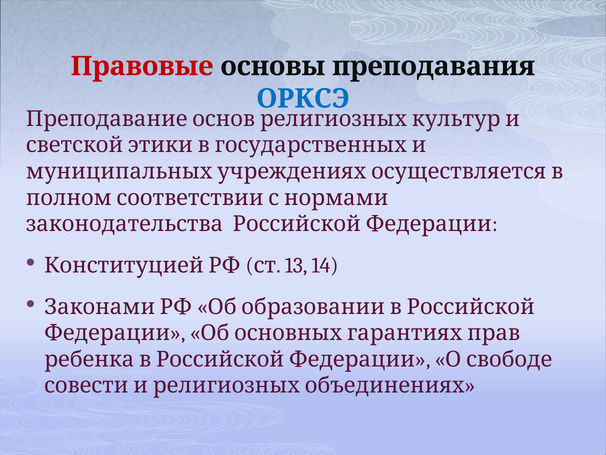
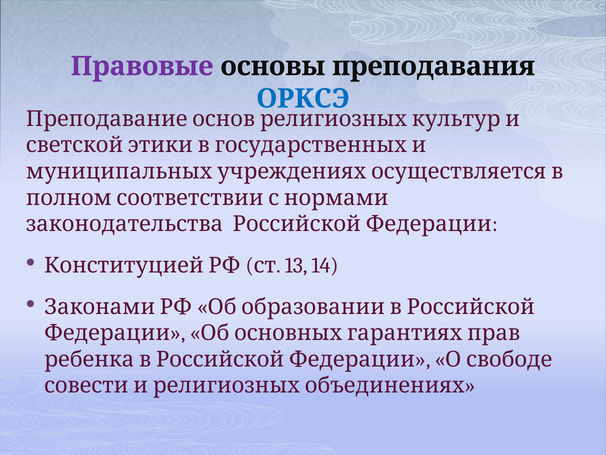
Правовые colour: red -> purple
